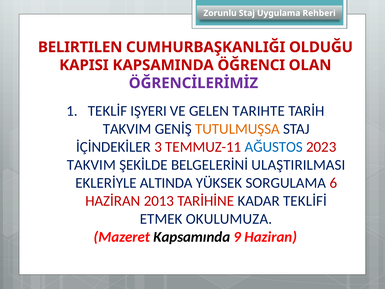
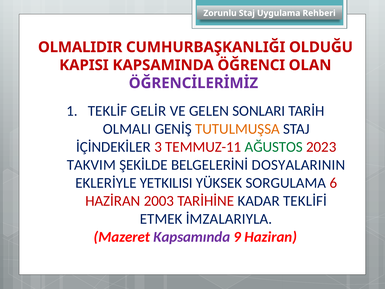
BELIRTILEN: BELIRTILEN -> OLMALIDIR
IŞYERI: IŞYERI -> GELİR
TARIHTE: TARIHTE -> SONLARI
TAKVIM at (127, 129): TAKVIM -> OLMALI
AĞUSTOS colour: blue -> green
ULAŞTIRILMASI: ULAŞTIRILMASI -> DOSYALARININ
ALTINDA: ALTINDA -> YETKILISI
2013: 2013 -> 2003
OKULUMUZA: OKULUMUZA -> İMZALARIYLA
Kapsamında colour: black -> purple
